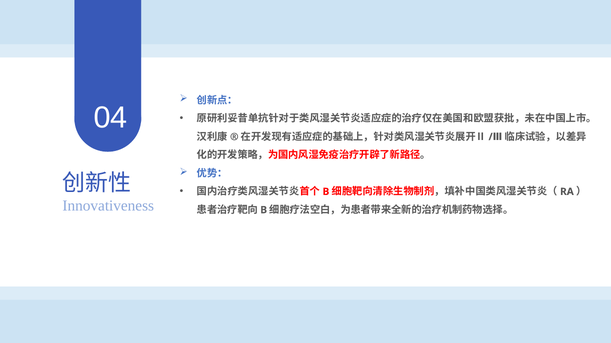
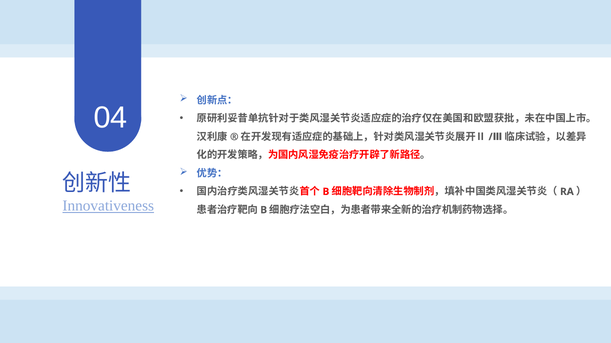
Innovativeness underline: none -> present
